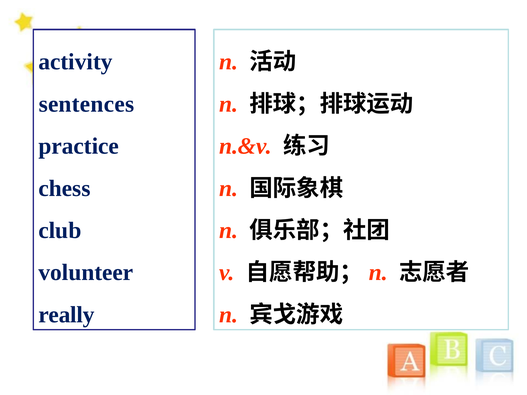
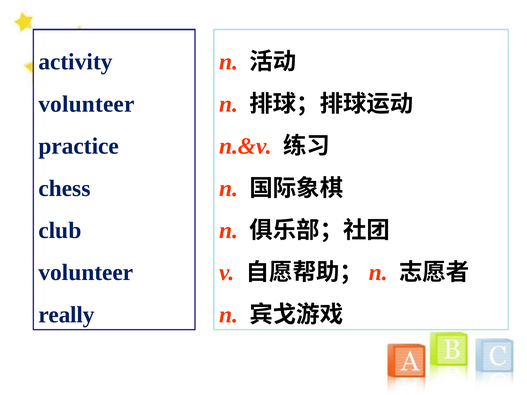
sentences at (86, 104): sentences -> volunteer
